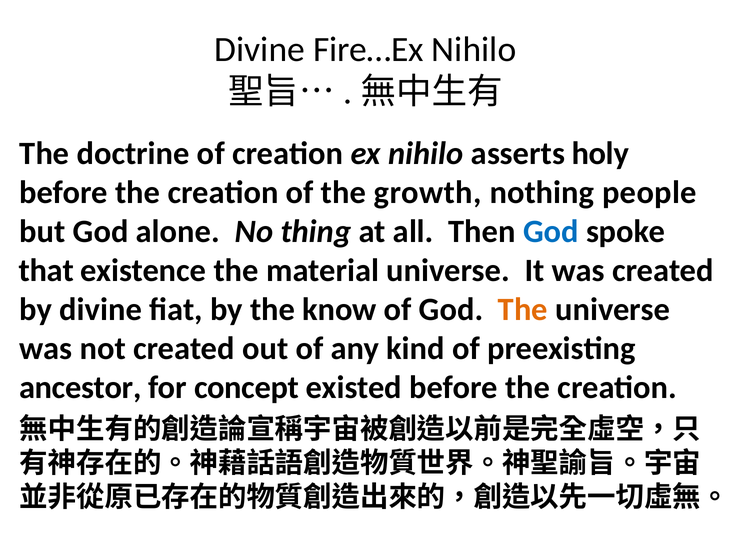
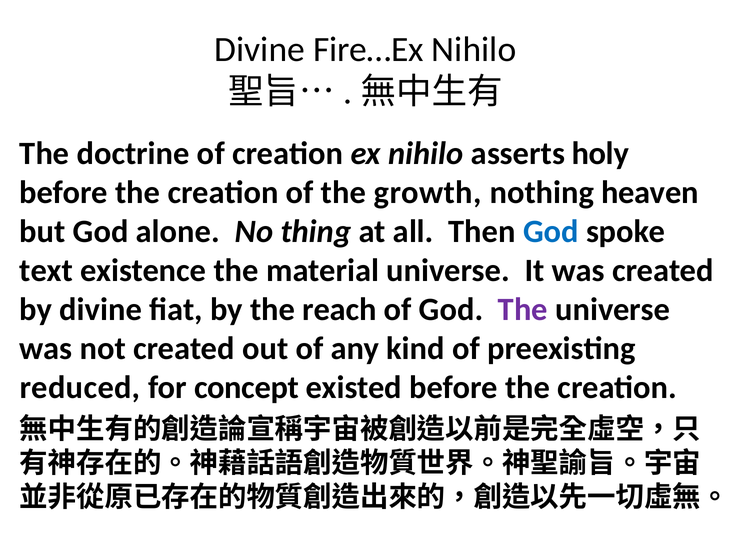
people: people -> heaven
that: that -> text
know: know -> reach
The at (523, 309) colour: orange -> purple
ancestor: ancestor -> reduced
